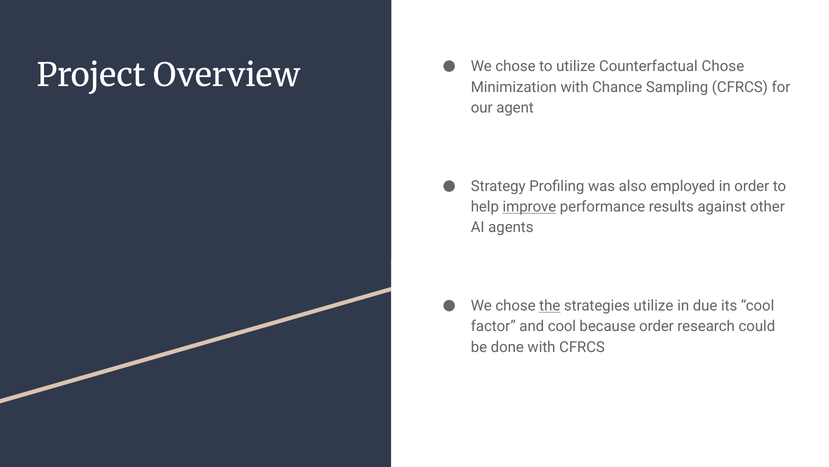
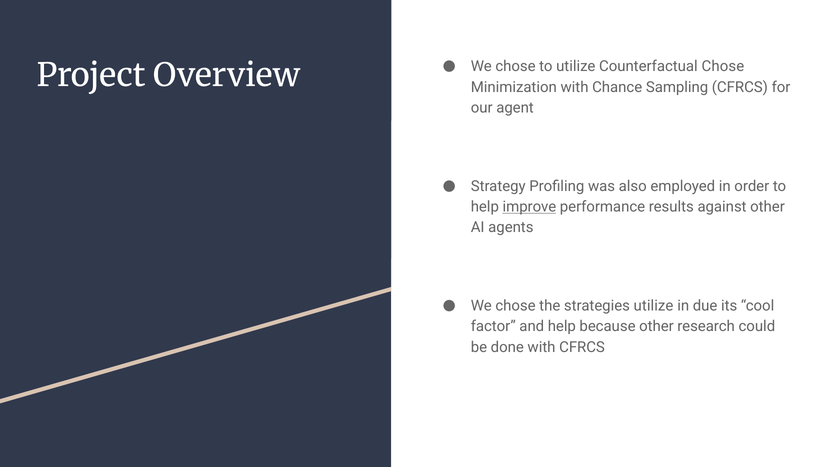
the underline: present -> none
and cool: cool -> help
because order: order -> other
